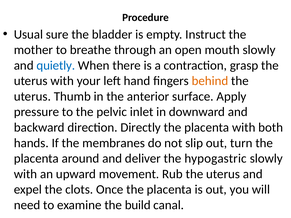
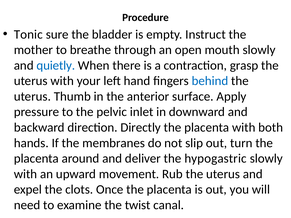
Usual: Usual -> Tonic
behind colour: orange -> blue
build: build -> twist
